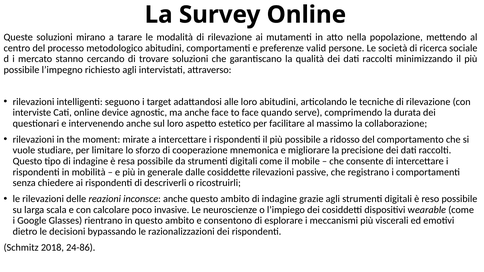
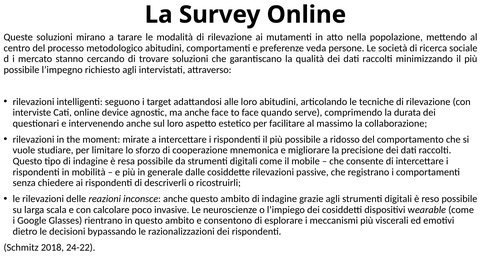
valid: valid -> veda
24-86: 24-86 -> 24-22
